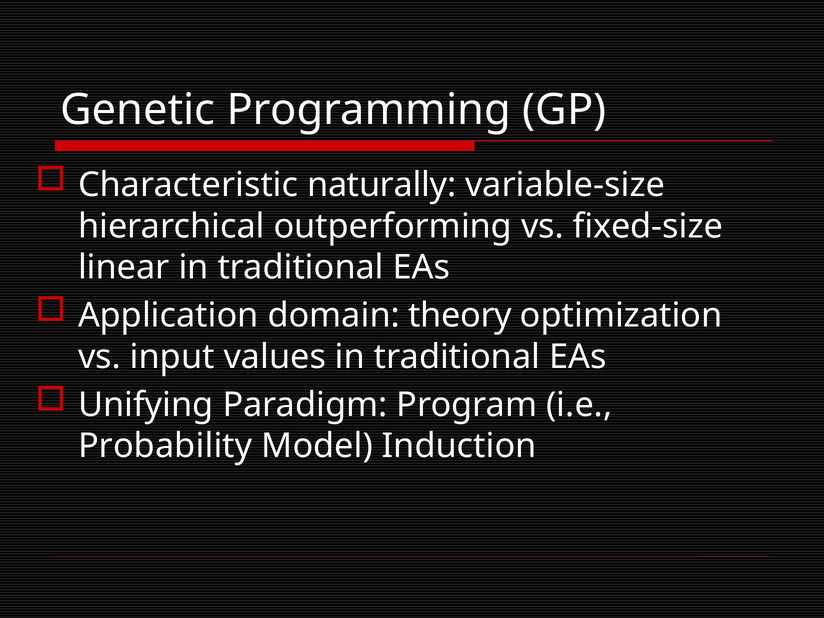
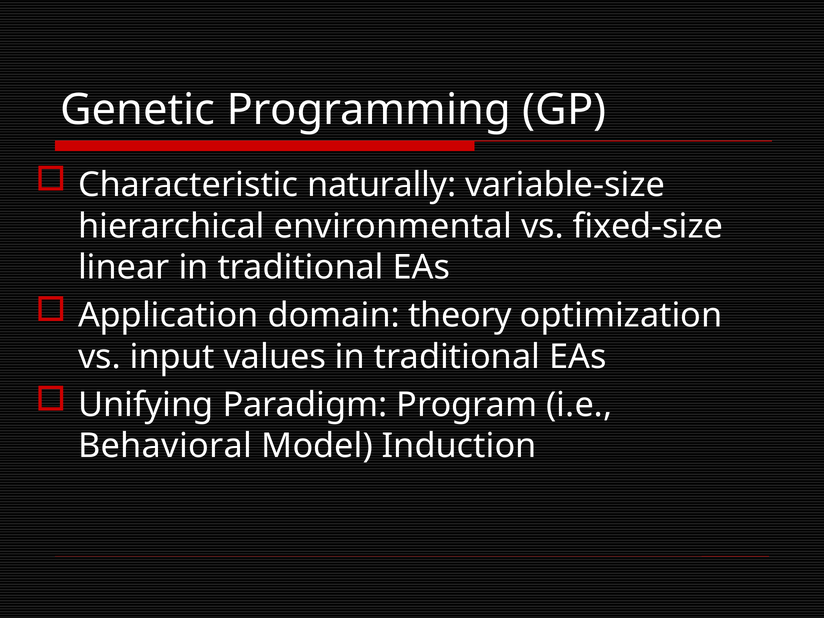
outperforming: outperforming -> environmental
Probability: Probability -> Behavioral
